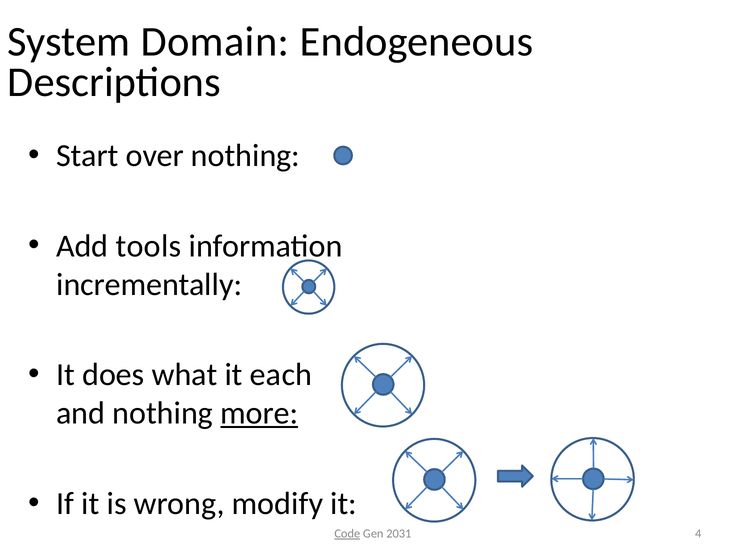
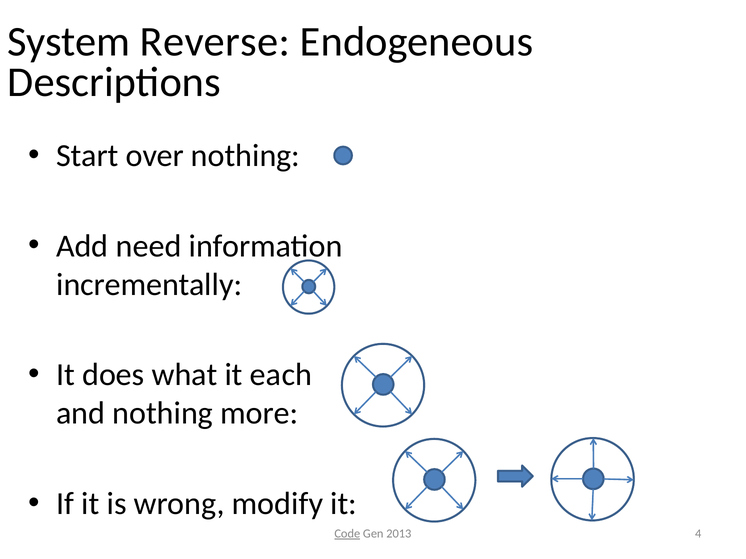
Domain: Domain -> Reverse
tools: tools -> need
more underline: present -> none
2031: 2031 -> 2013
